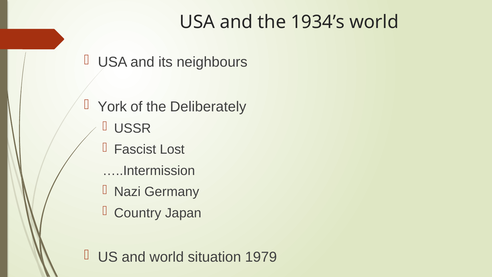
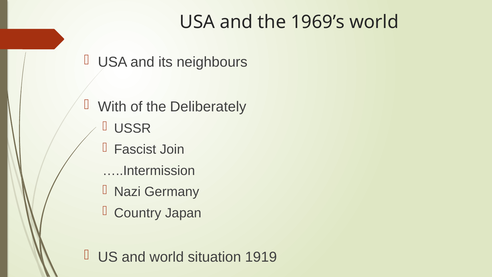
1934’s: 1934’s -> 1969’s
York: York -> With
Lost: Lost -> Join
1979: 1979 -> 1919
